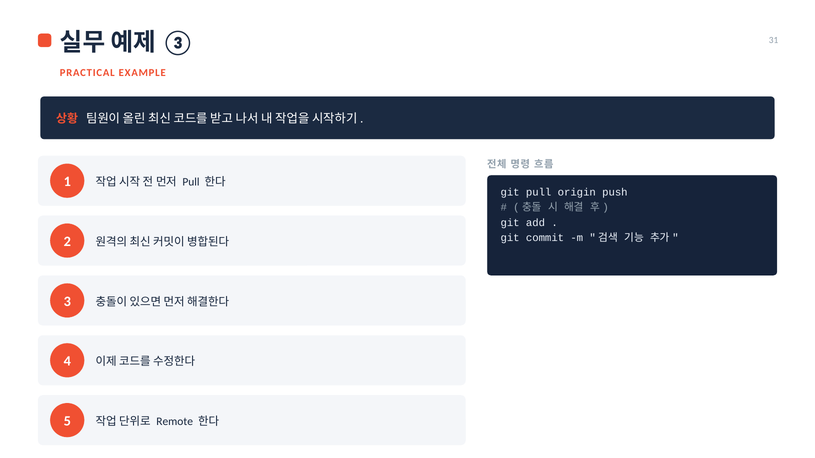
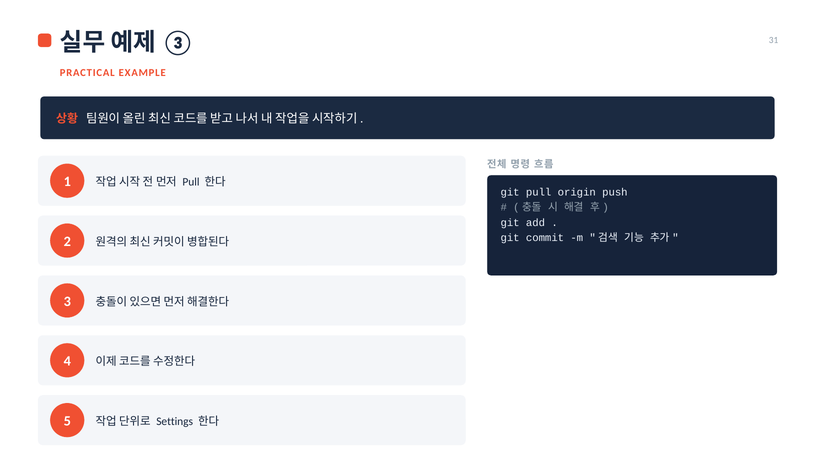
Remote: Remote -> Settings
